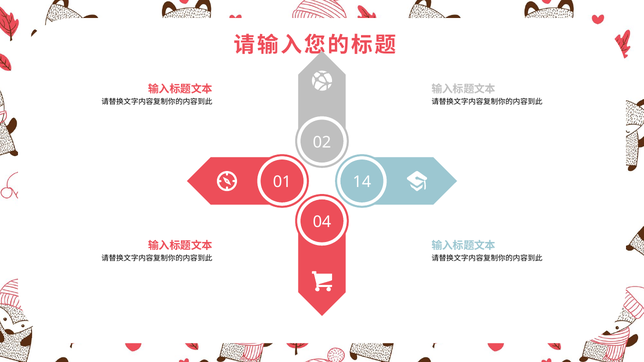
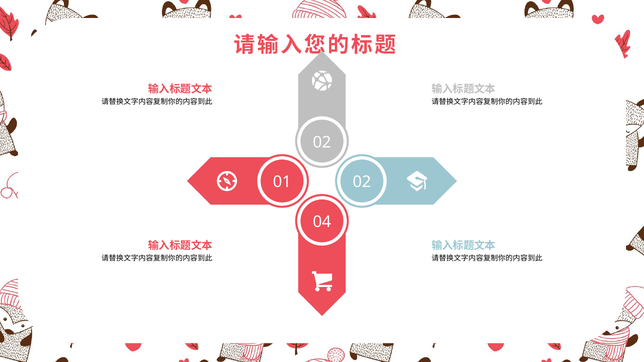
01 14: 14 -> 02
